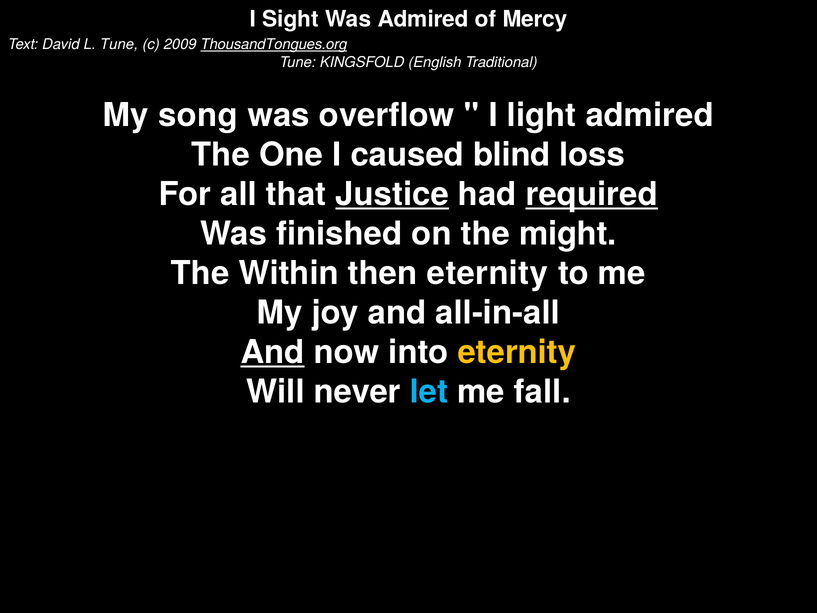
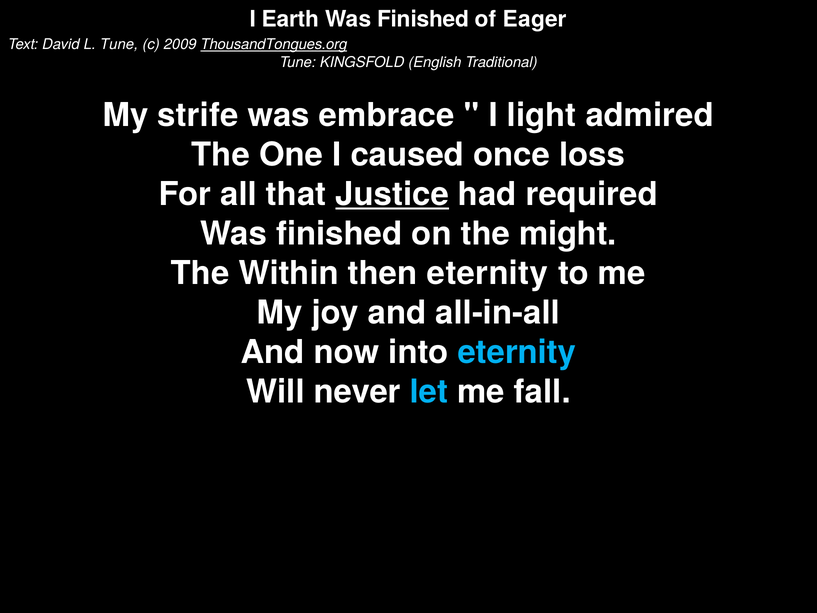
Sight: Sight -> Earth
Admired at (423, 19): Admired -> Finished
Mercy: Mercy -> Eager
song: song -> strife
overflow: overflow -> embrace
blind: blind -> once
required underline: present -> none
And at (273, 352) underline: present -> none
eternity at (517, 352) colour: yellow -> light blue
